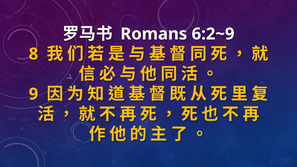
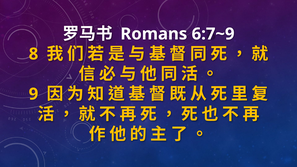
6:2~9: 6:2~9 -> 6:7~9
